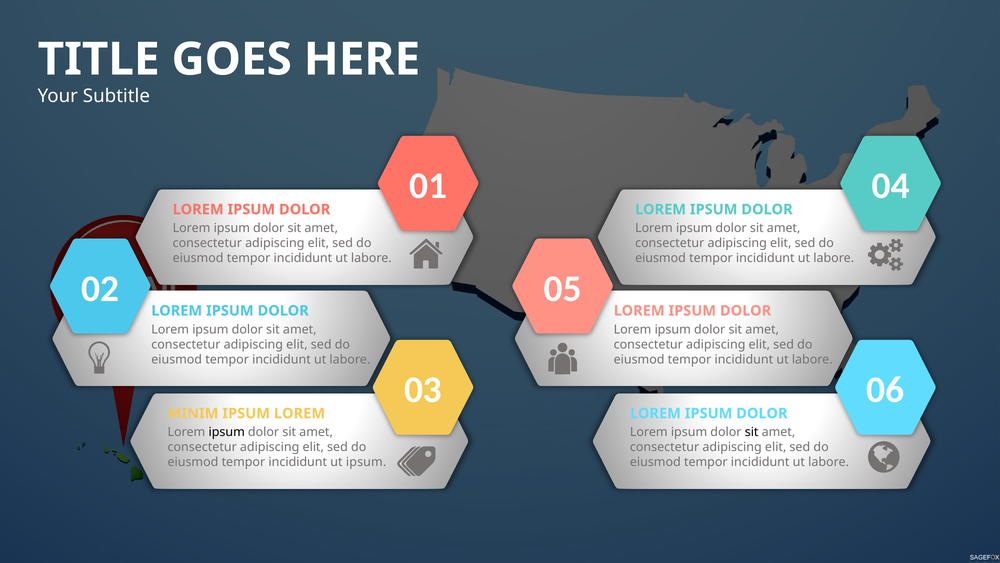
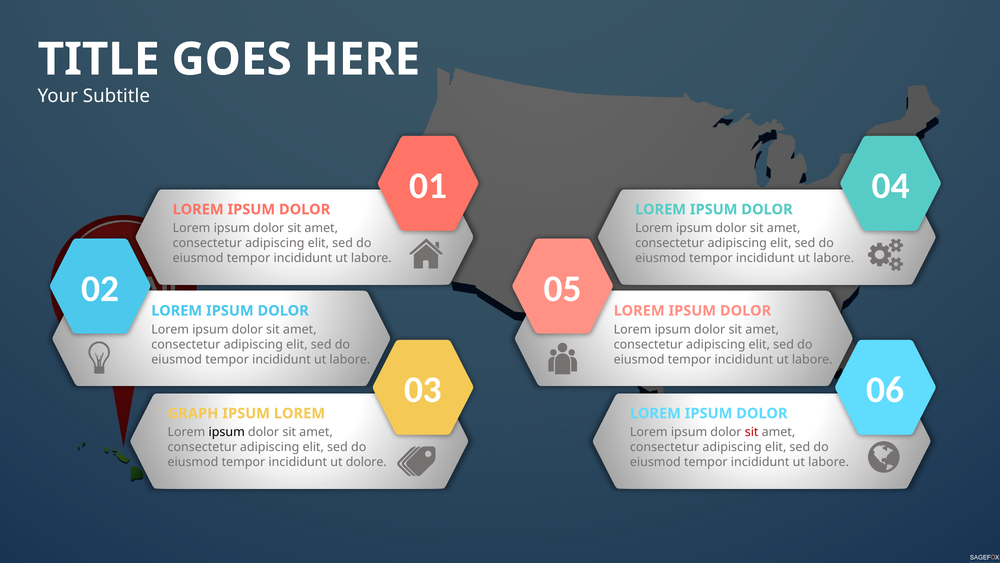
MINIM: MINIM -> GRAPH
sit at (752, 432) colour: black -> red
ut ipsum: ipsum -> dolore
